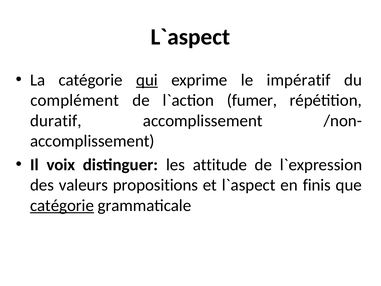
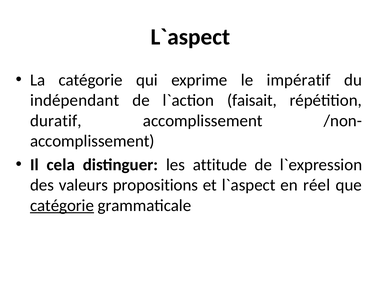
qui underline: present -> none
complément: complément -> indépendant
fumer: fumer -> faisait
voix: voix -> cela
finis: finis -> réel
